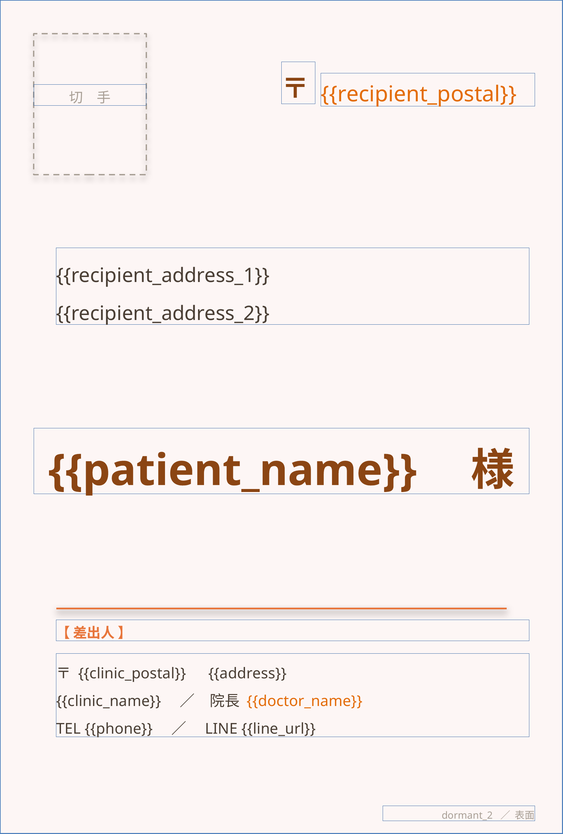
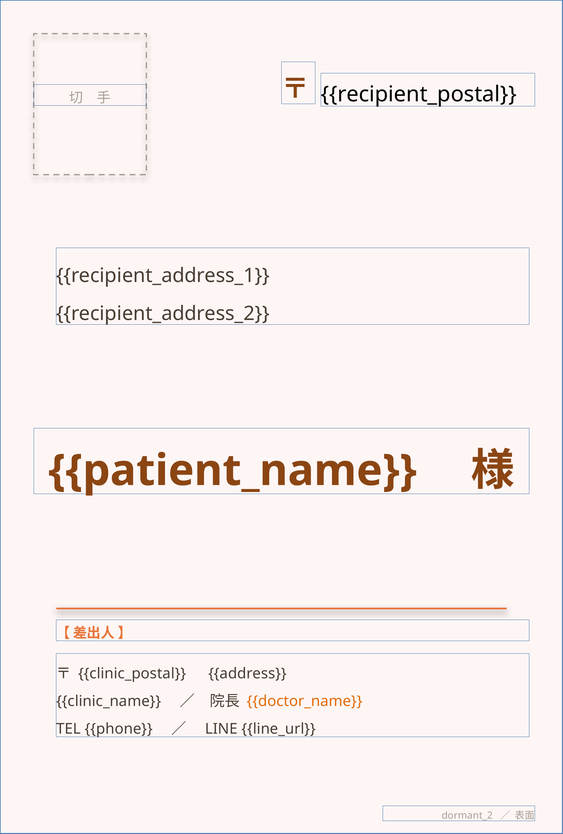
recipient_postal colour: orange -> black
